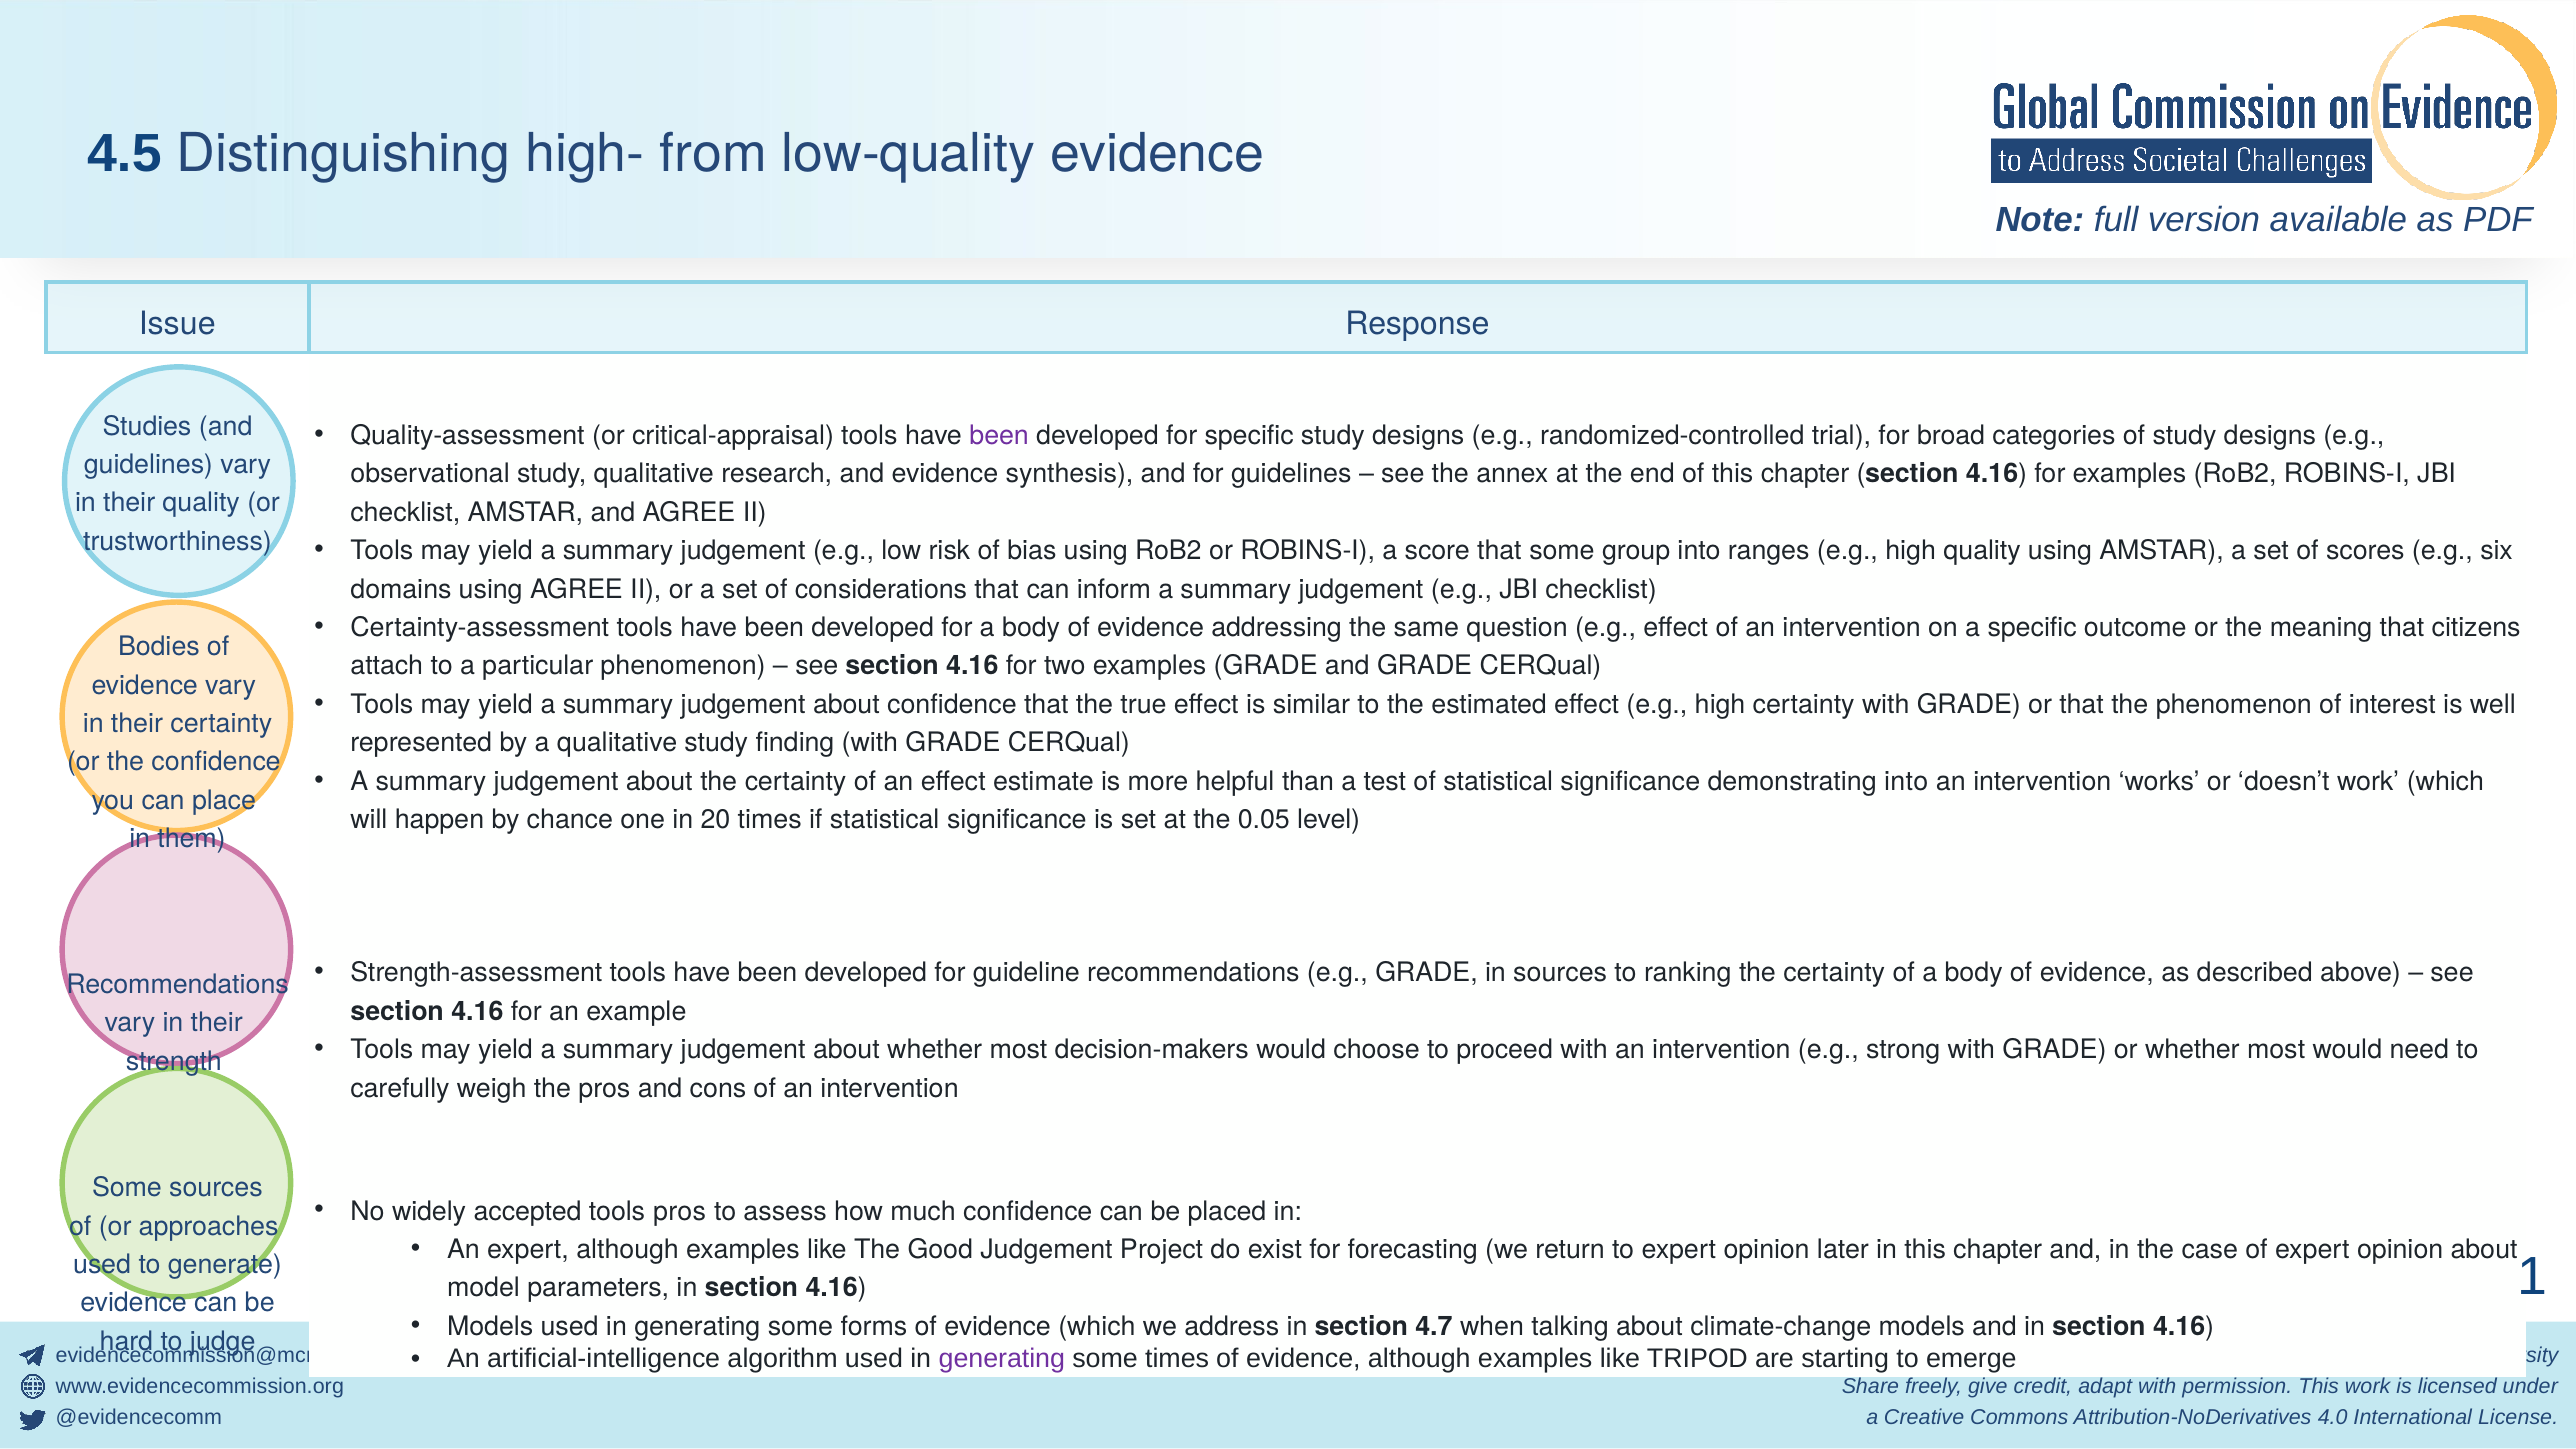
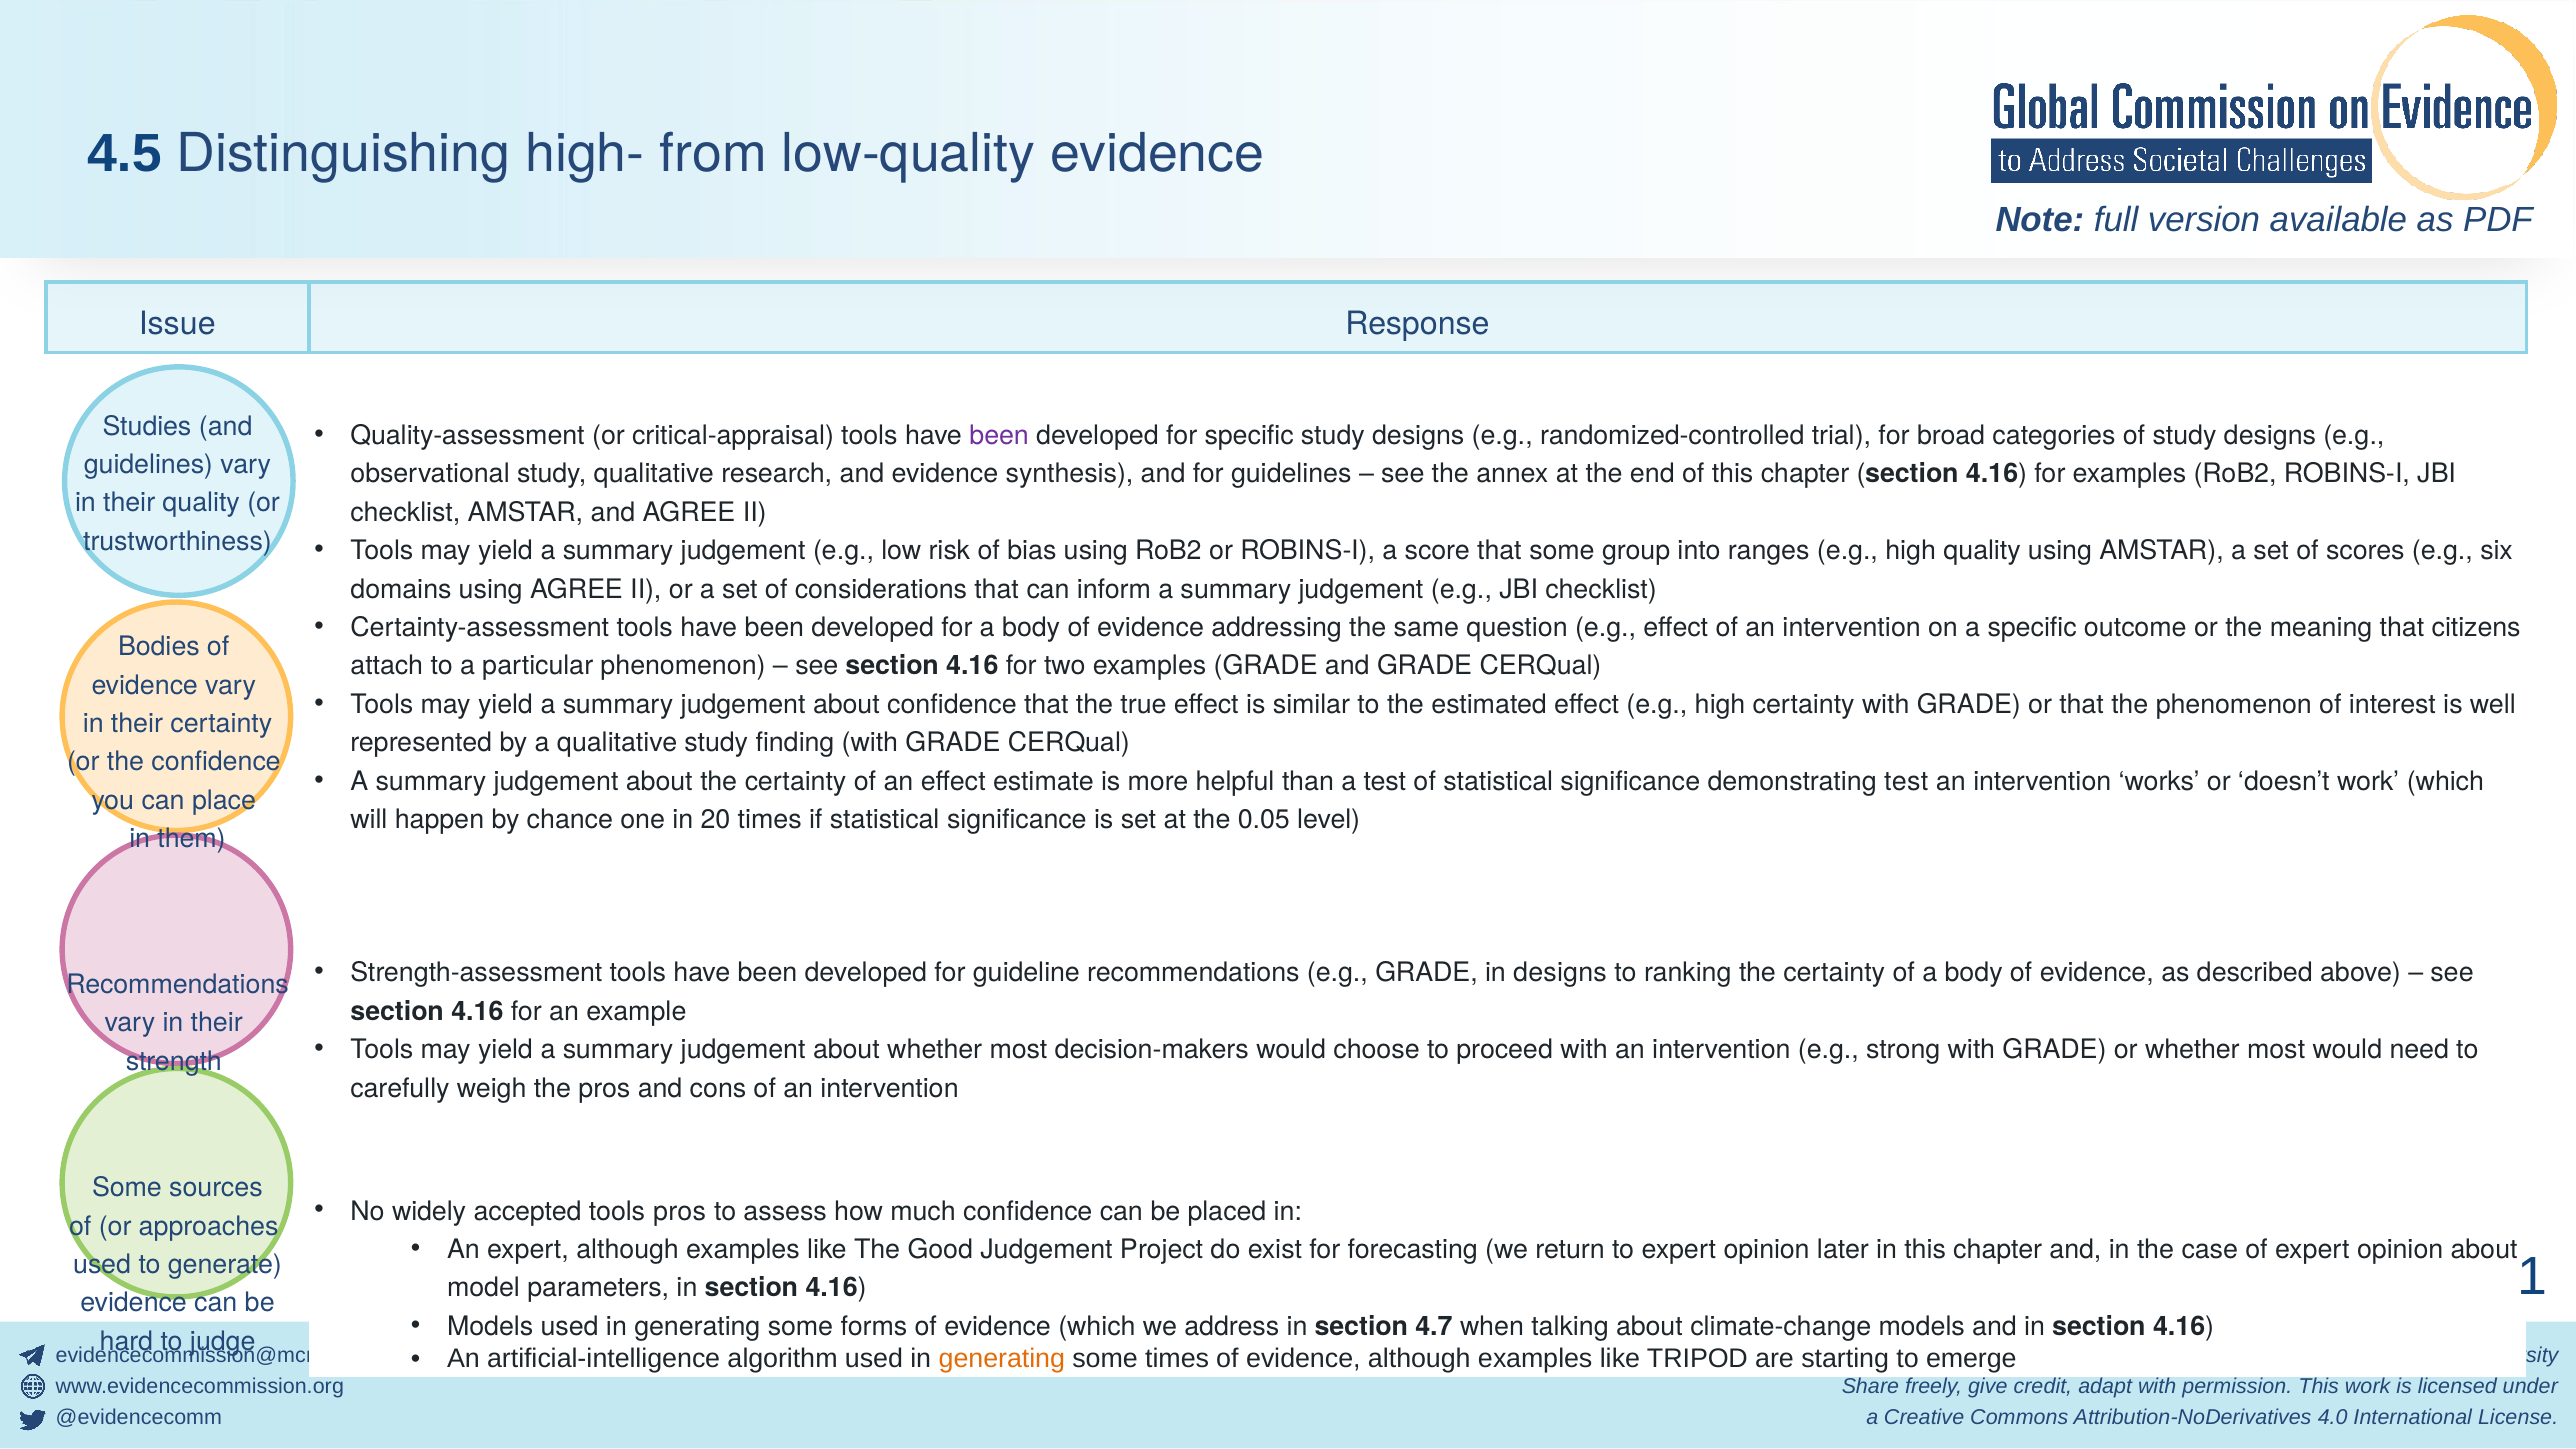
demonstrating into: into -> test
in sources: sources -> designs
generating at (1002, 1359) colour: purple -> orange
